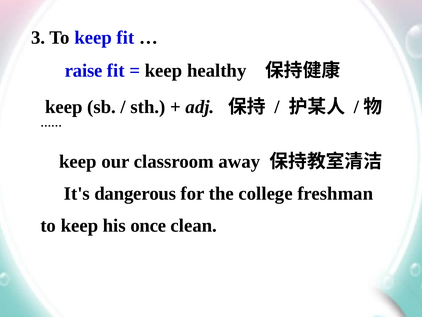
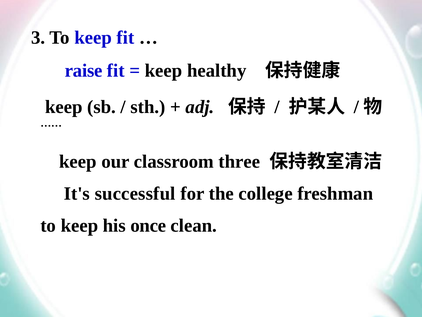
away: away -> three
dangerous: dangerous -> successful
